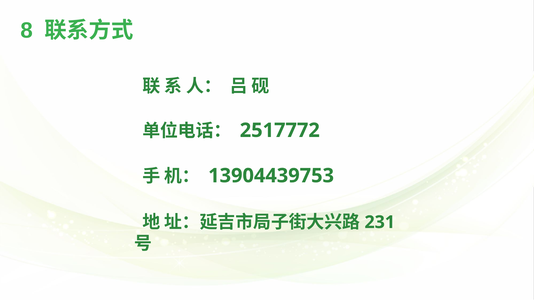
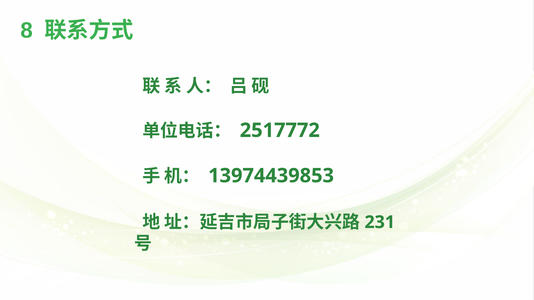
13904439753: 13904439753 -> 13974439853
